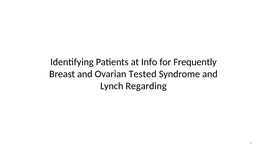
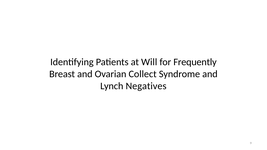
Info: Info -> Will
Tested: Tested -> Collect
Regarding: Regarding -> Negatives
